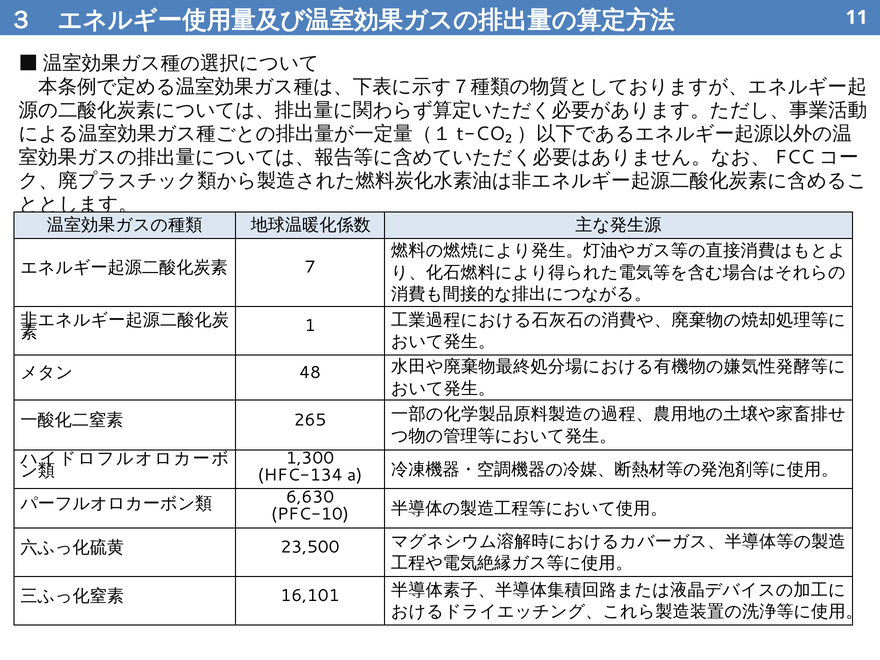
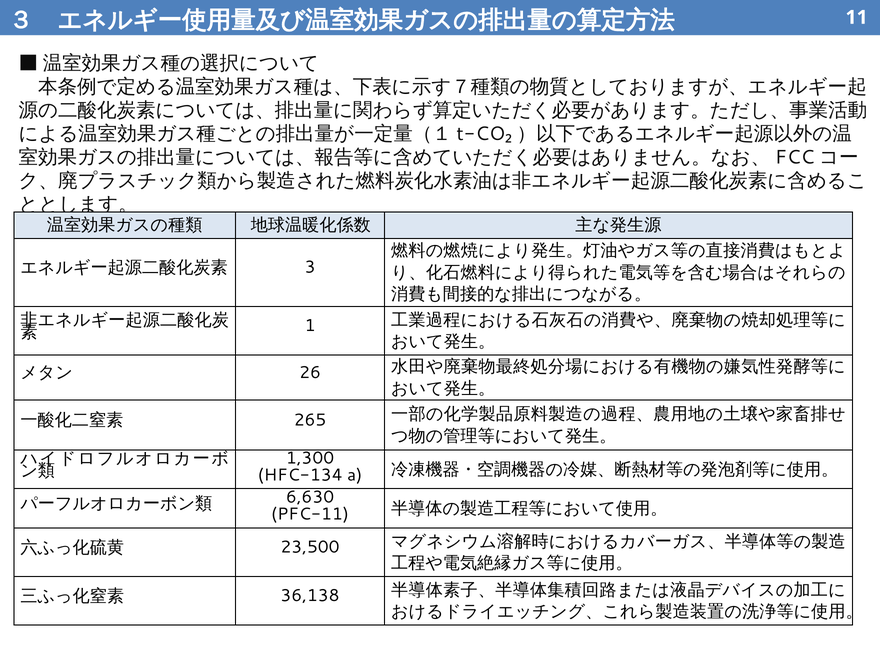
7: 7 -> 3
48: 48 -> 26
PFC-10: PFC-10 -> PFC-11
16,101: 16,101 -> 36,138
